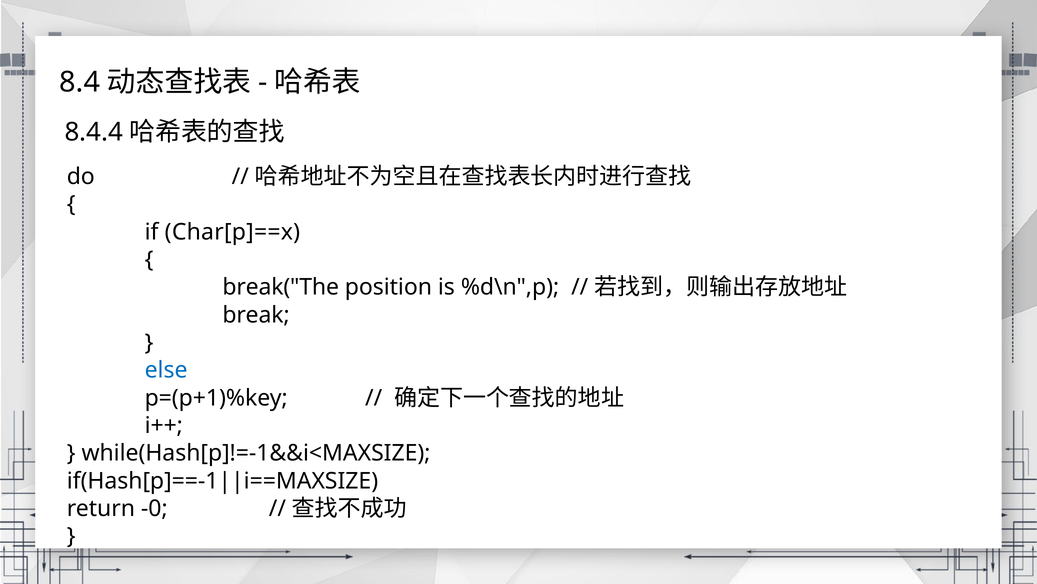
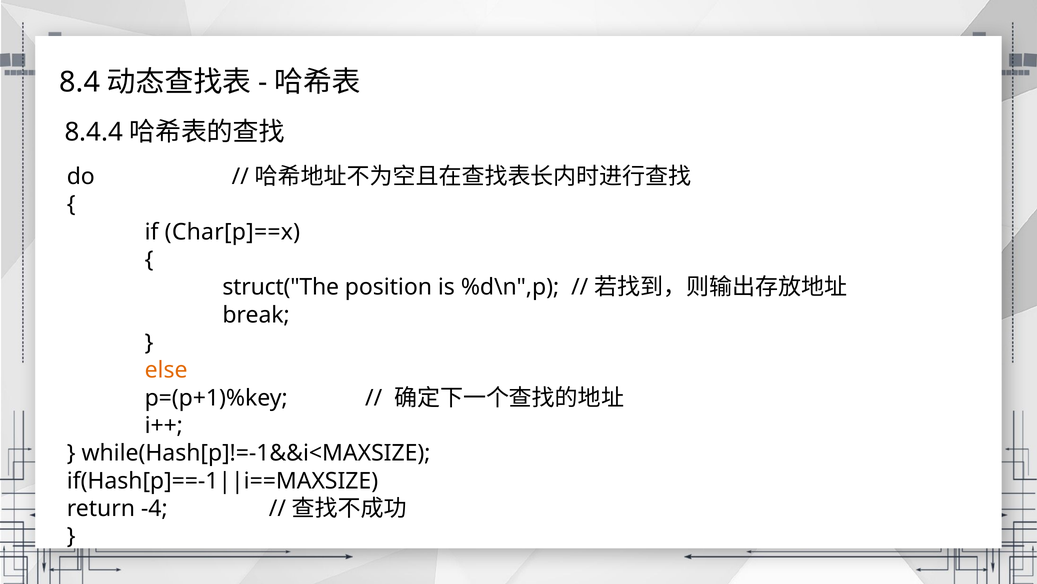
break("The: break("The -> struct("The
else colour: blue -> orange
-0: -0 -> -4
